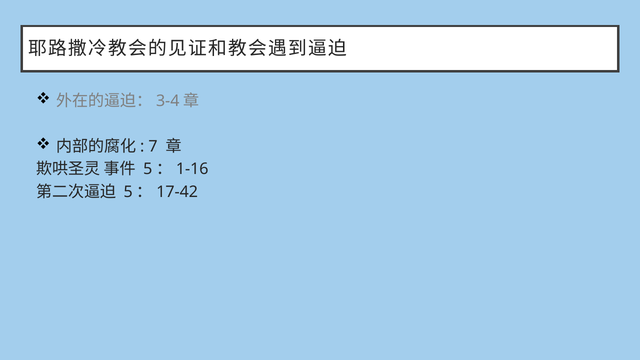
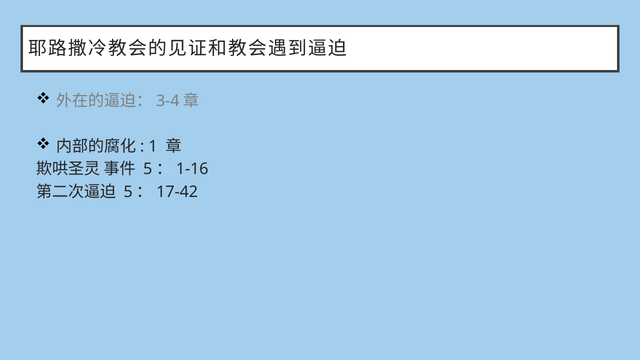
7: 7 -> 1
